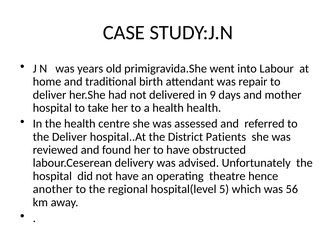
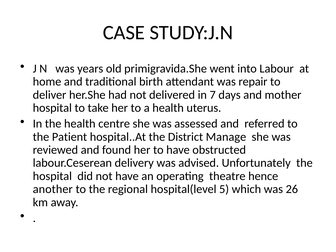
9: 9 -> 7
health health: health -> uterus
the Deliver: Deliver -> Patient
Patients: Patients -> Manage
56: 56 -> 26
